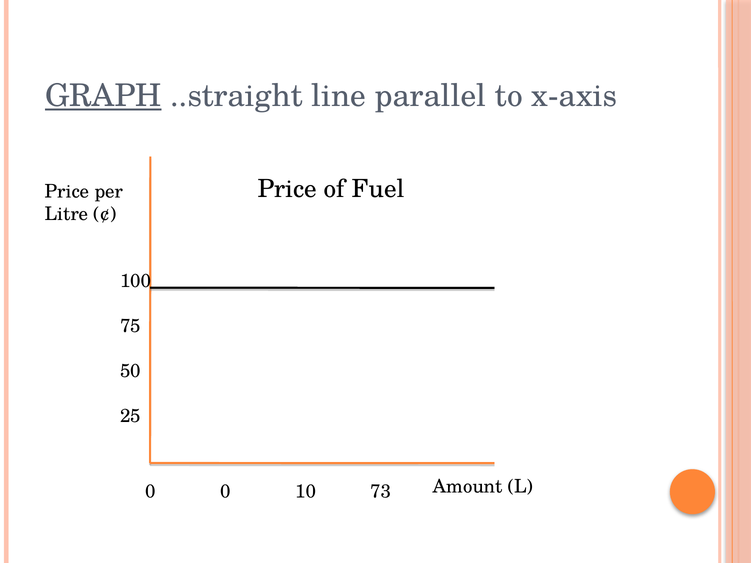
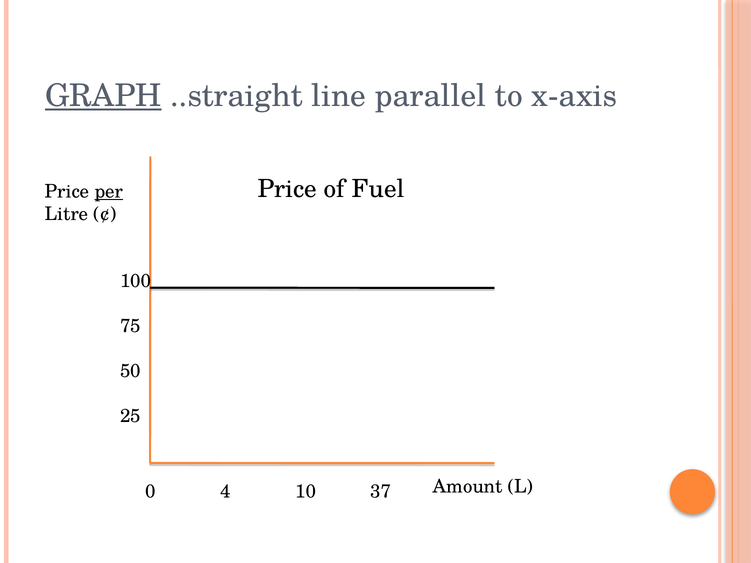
per underline: none -> present
0 0: 0 -> 4
73: 73 -> 37
